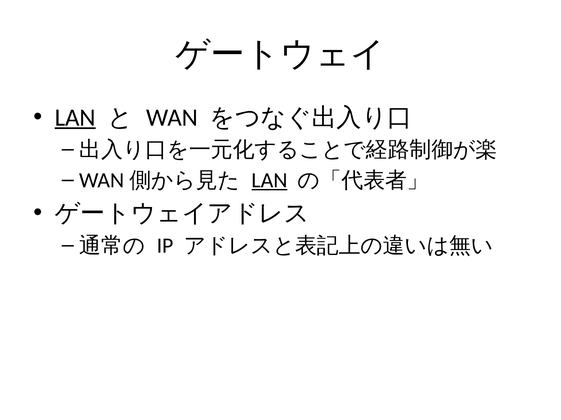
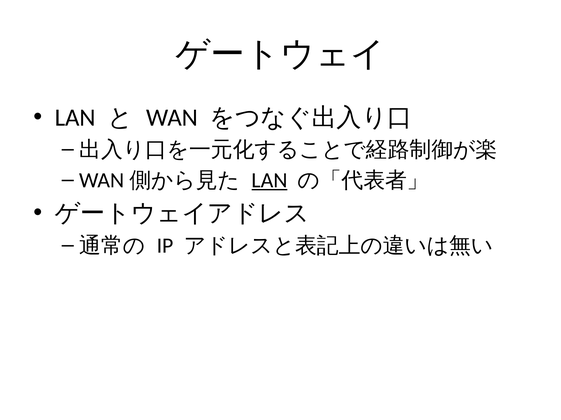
LAN at (75, 118) underline: present -> none
